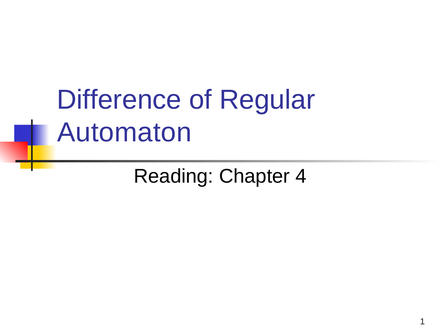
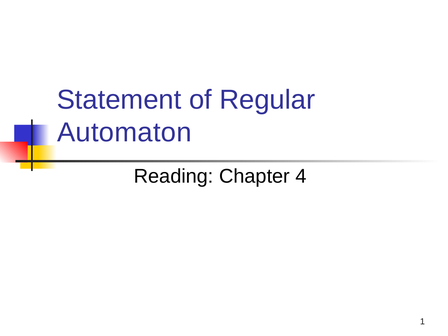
Difference: Difference -> Statement
